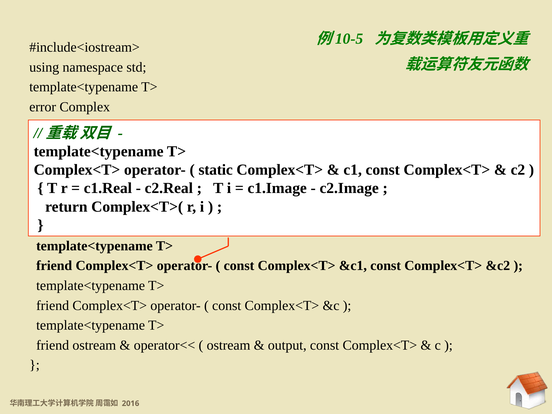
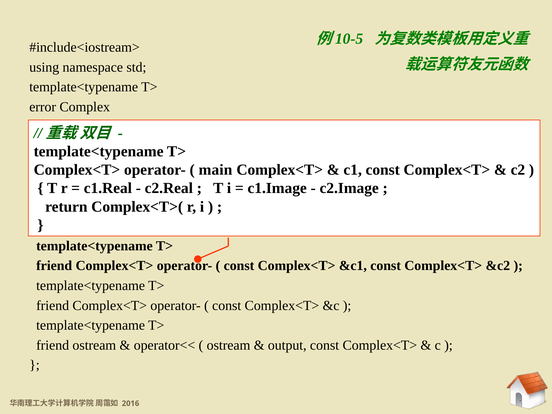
static: static -> main
